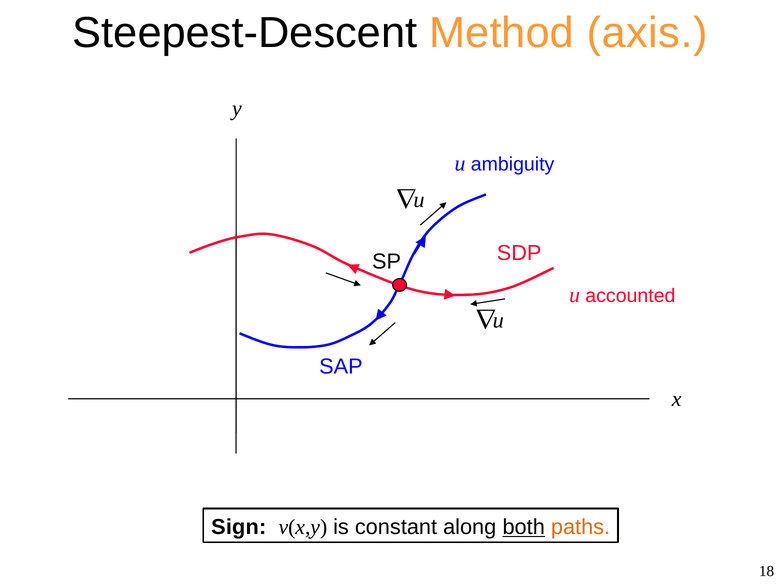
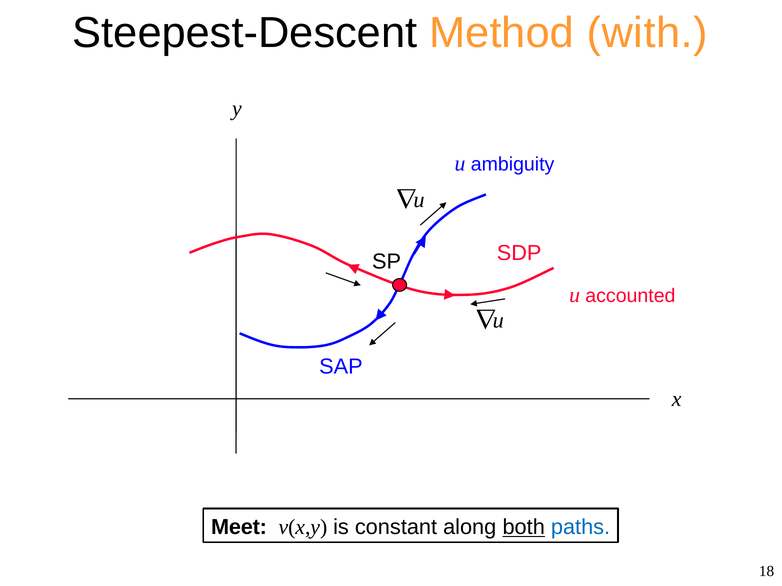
axis: axis -> with
Sign: Sign -> Meet
paths colour: orange -> blue
